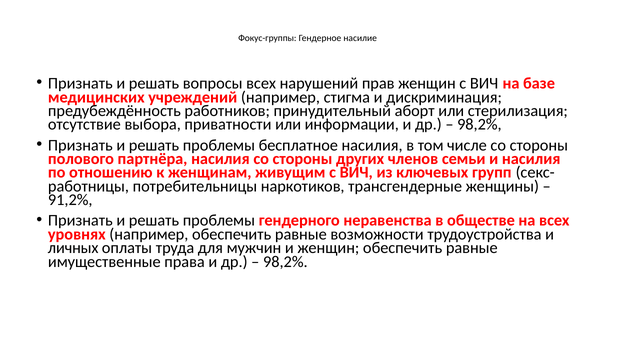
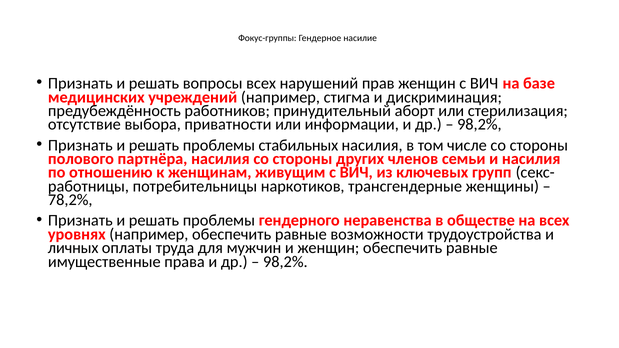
бесплатное: бесплатное -> стабильных
91,2%: 91,2% -> 78,2%
